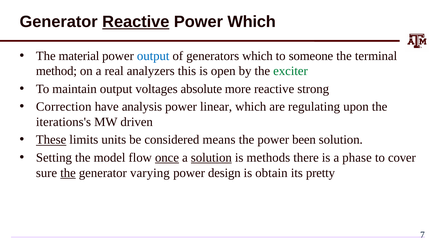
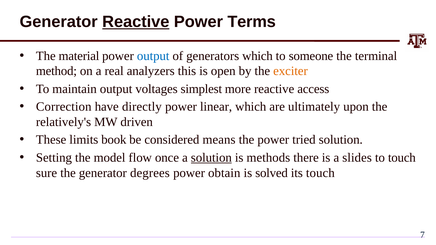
Power Which: Which -> Terms
exciter colour: green -> orange
absolute: absolute -> simplest
strong: strong -> access
analysis: analysis -> directly
regulating: regulating -> ultimately
iterations's: iterations's -> relatively's
These underline: present -> none
units: units -> book
been: been -> tried
once underline: present -> none
phase: phase -> slides
to cover: cover -> touch
the at (68, 173) underline: present -> none
varying: varying -> degrees
design: design -> obtain
obtain: obtain -> solved
its pretty: pretty -> touch
